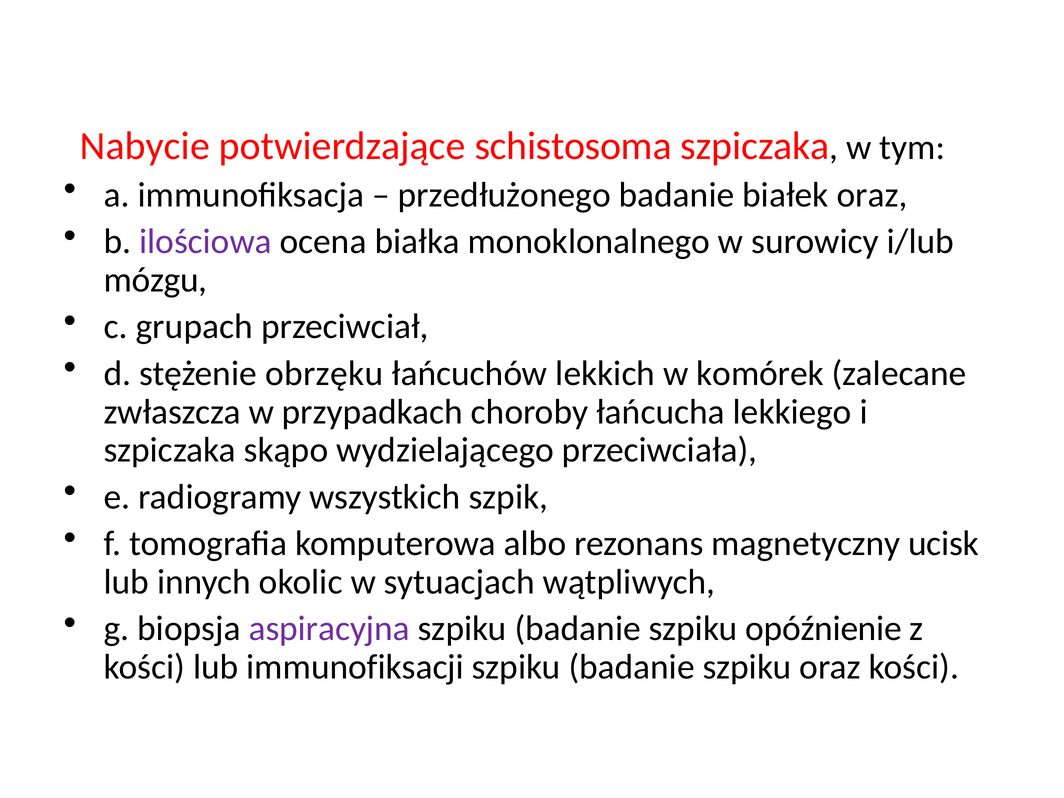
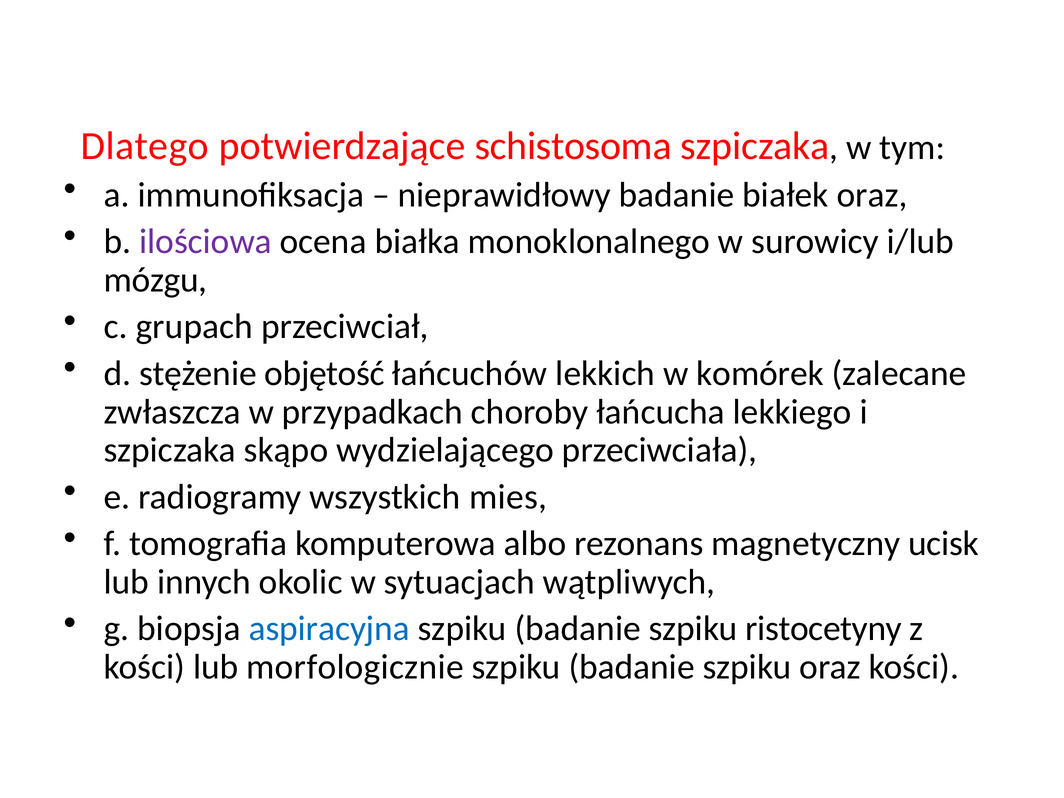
Nabycie: Nabycie -> Dlatego
przedłużonego: przedłużonego -> nieprawidłowy
obrzęku: obrzęku -> objętość
szpik: szpik -> mies
aspiracyjna colour: purple -> blue
opóźnienie: opóźnienie -> ristocetyny
immunofiksacji: immunofiksacji -> morfologicznie
